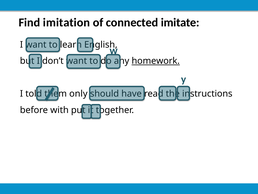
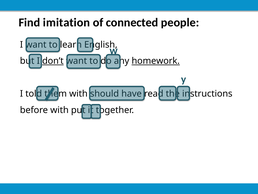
imitate: imitate -> people
don’t underline: none -> present
only at (78, 93): only -> with
